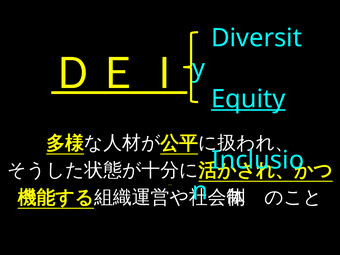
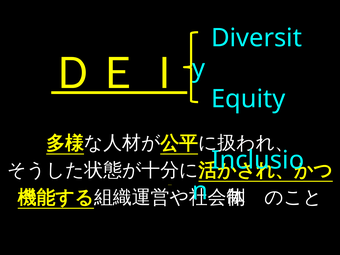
Equity underline: present -> none
